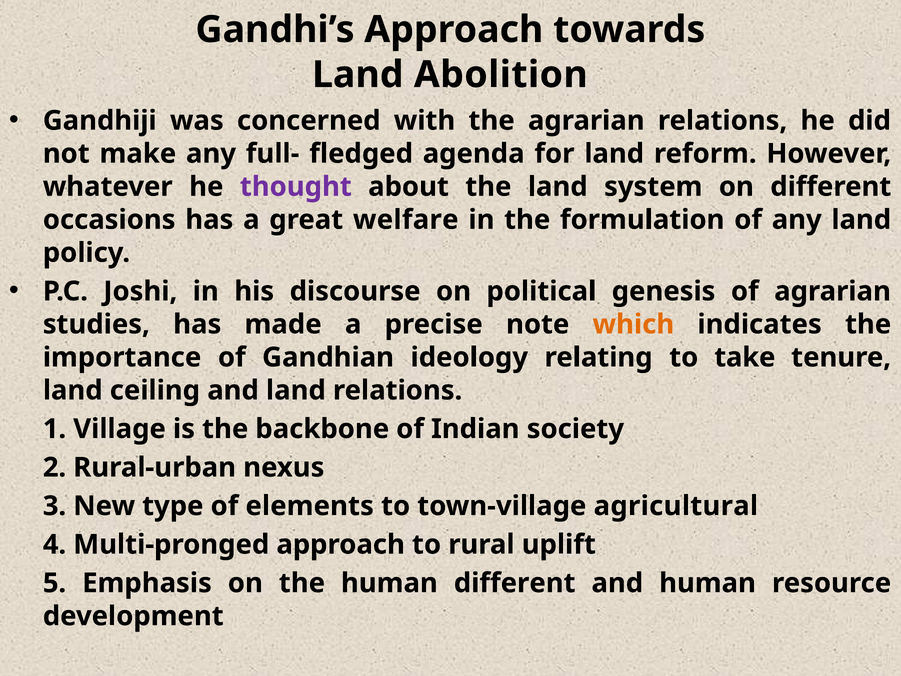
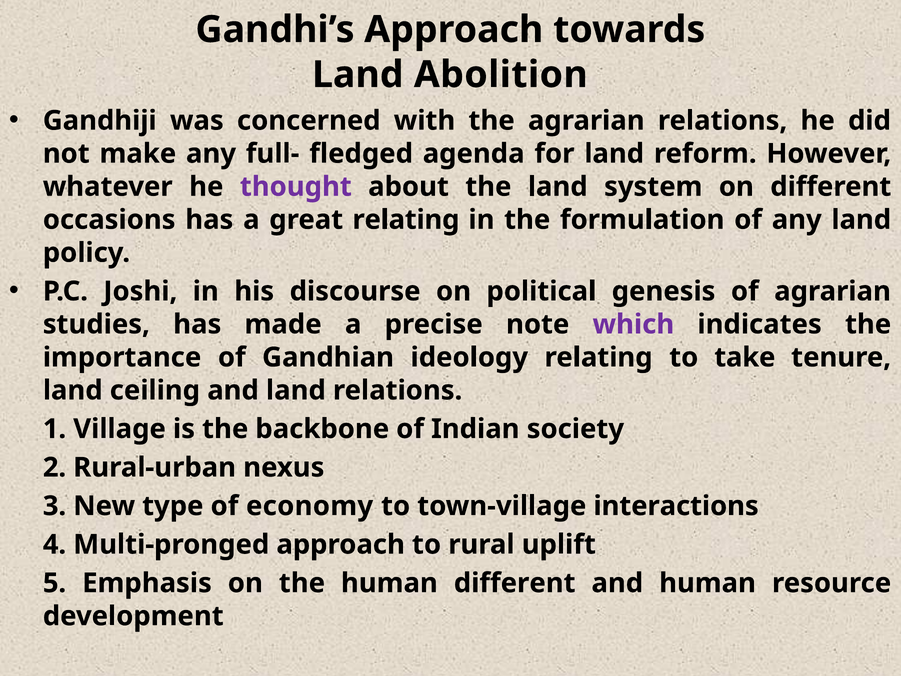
great welfare: welfare -> relating
which colour: orange -> purple
elements: elements -> economy
agricultural: agricultural -> interactions
